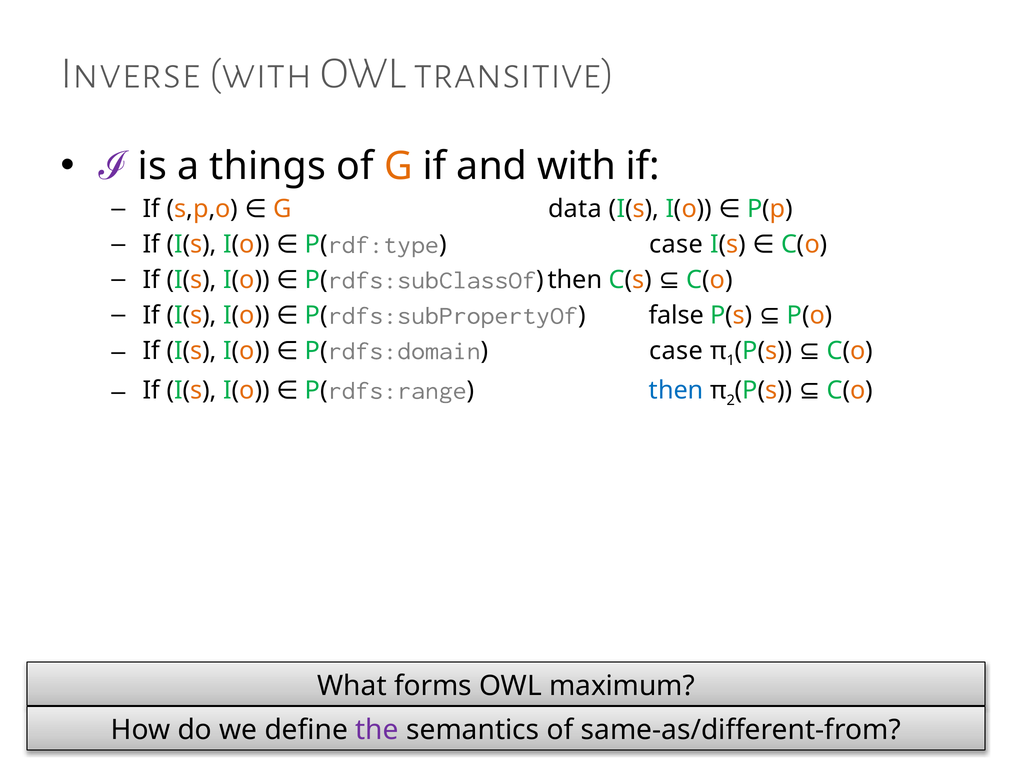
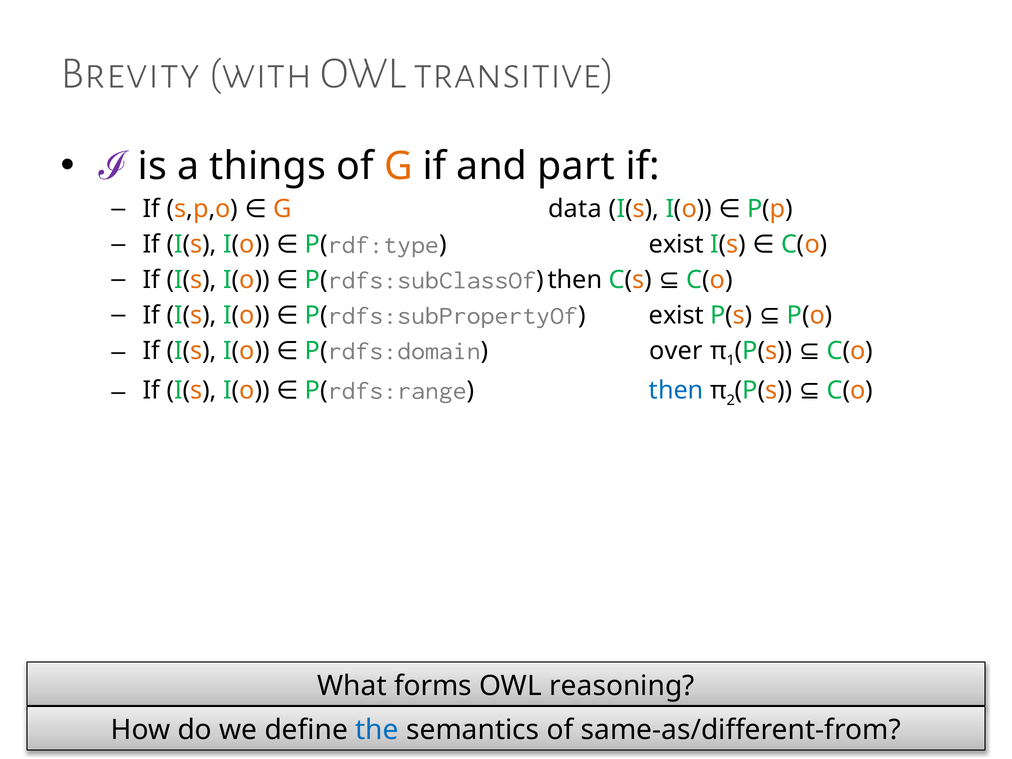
Inverse: Inverse -> Brevity
and with: with -> part
P(rdf:type case: case -> exist
P(rdfs:subPropertyOf false: false -> exist
P(rdfs:domain case: case -> over
maximum: maximum -> reasoning
the colour: purple -> blue
